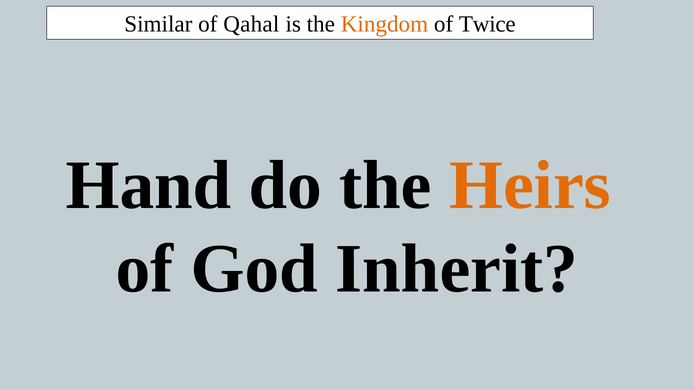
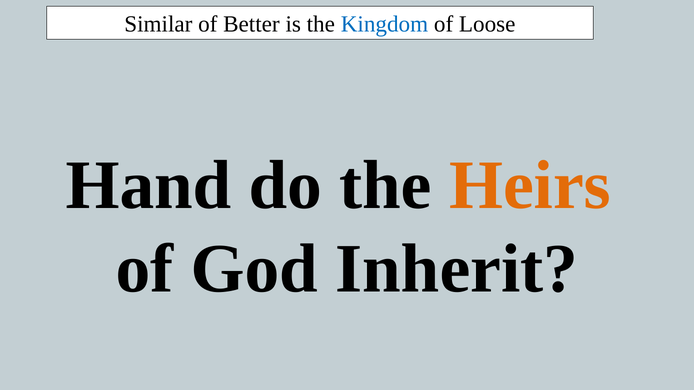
Qahal: Qahal -> Better
Kingdom colour: orange -> blue
Twice: Twice -> Loose
